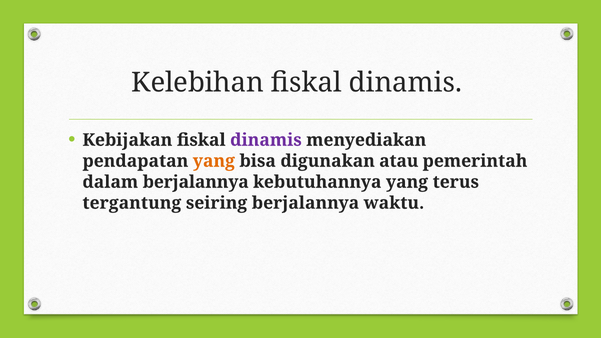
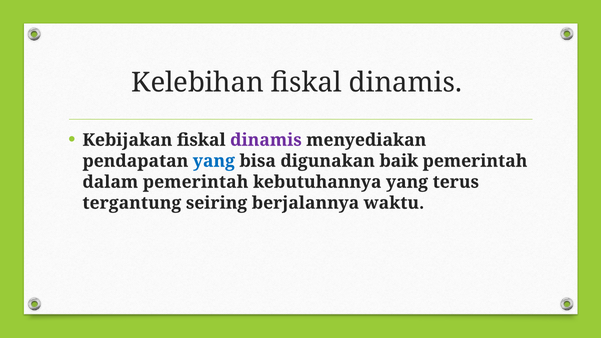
yang at (214, 161) colour: orange -> blue
atau: atau -> baik
dalam berjalannya: berjalannya -> pemerintah
